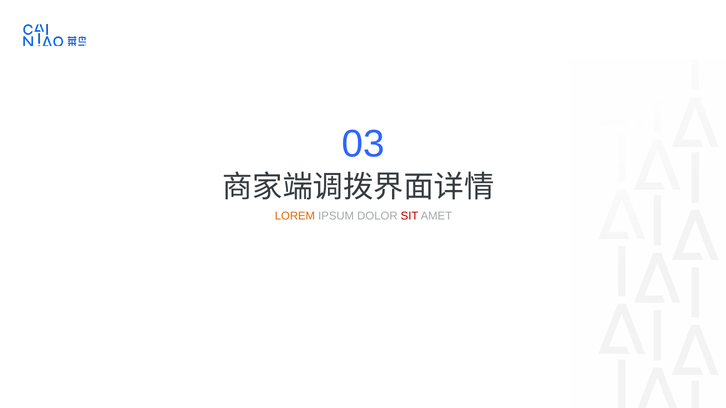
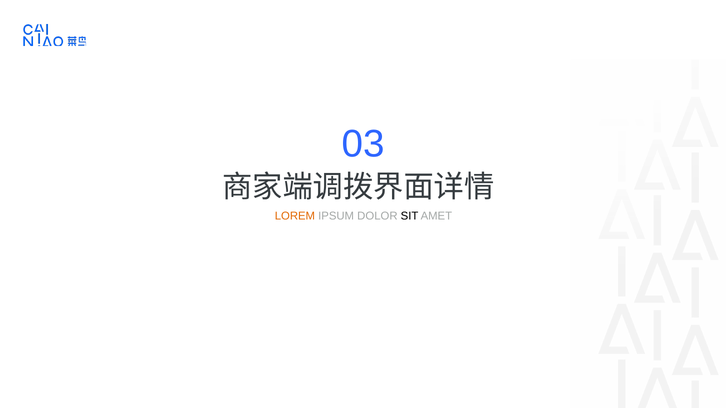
SIT colour: red -> black
